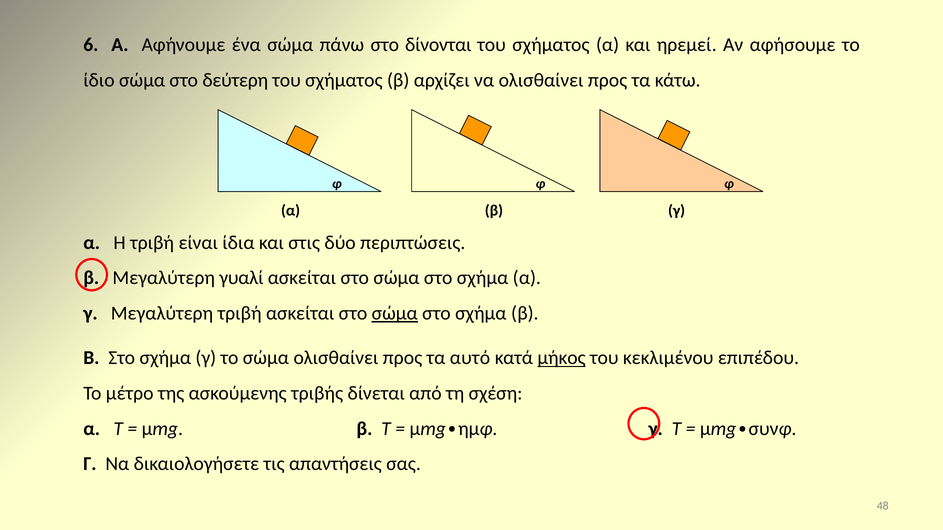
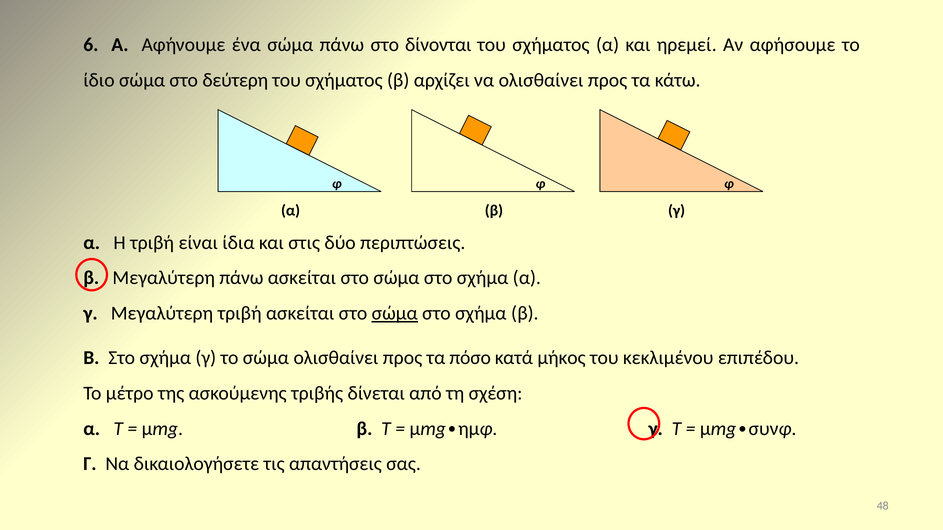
Μεγαλύτερη γυαλί: γυαλί -> πάνω
αυτό: αυτό -> πόσο
μήκος underline: present -> none
